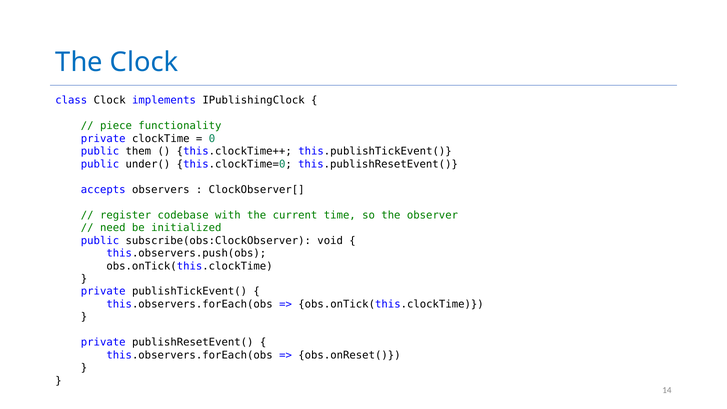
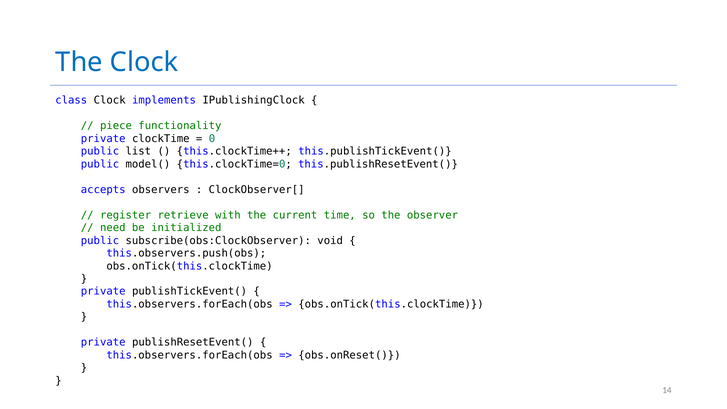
them: them -> list
under(: under( -> model(
codebase: codebase -> retrieve
